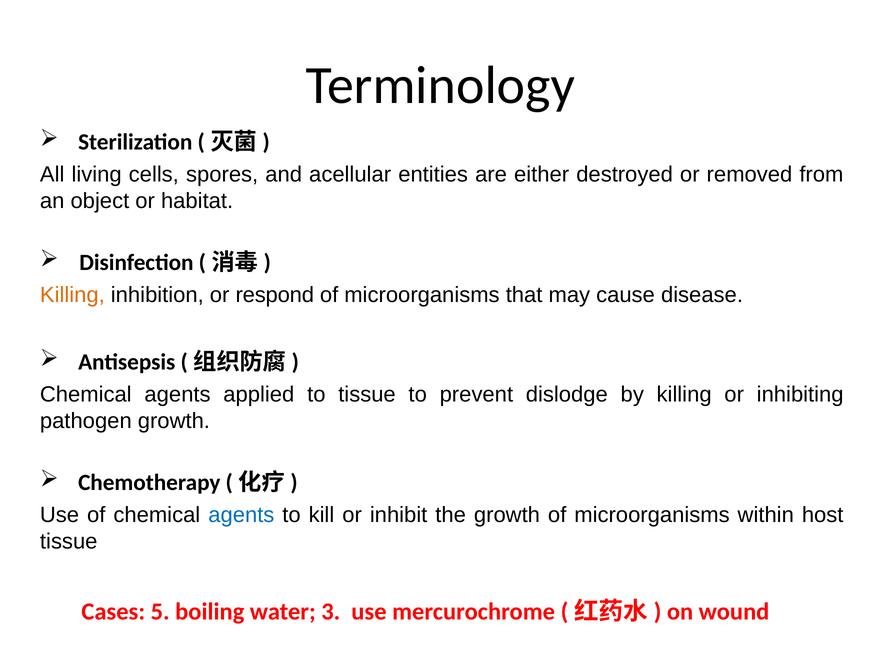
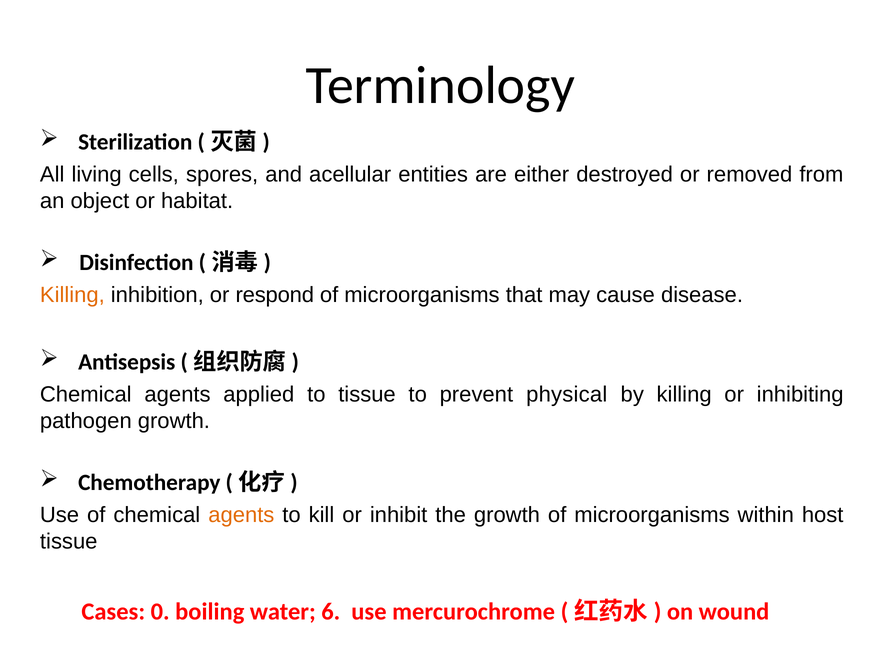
dislodge: dislodge -> physical
agents at (241, 515) colour: blue -> orange
5: 5 -> 0
3: 3 -> 6
